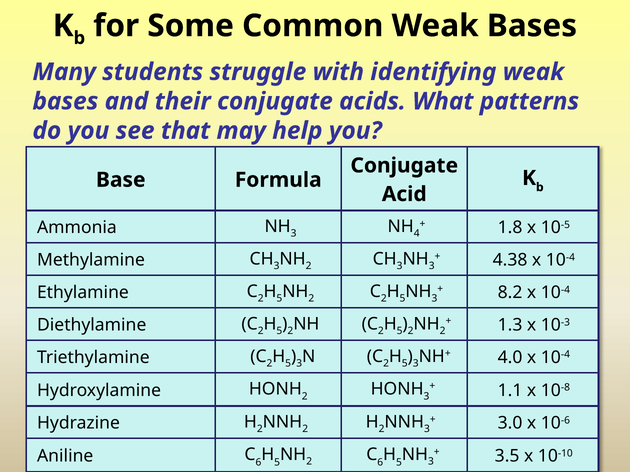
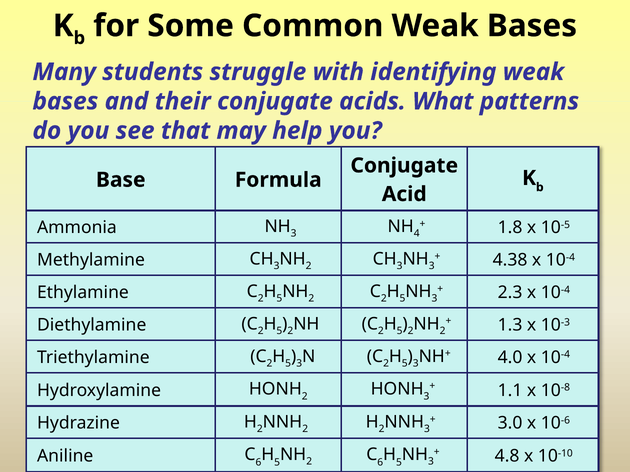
8.2: 8.2 -> 2.3
3.5: 3.5 -> 4.8
